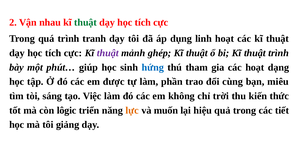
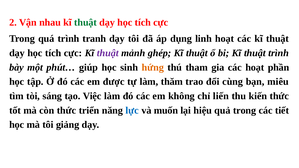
hứng colour: blue -> orange
dạng: dạng -> phần
phần: phần -> thăm
trời: trời -> liến
còn lôgic: lôgic -> thức
lực colour: orange -> blue
